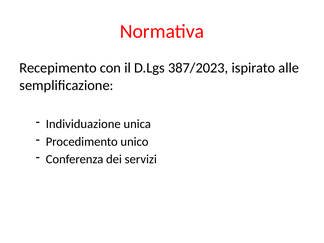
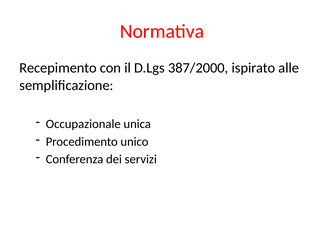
387/2023: 387/2023 -> 387/2000
Individuazione: Individuazione -> Occupazionale
